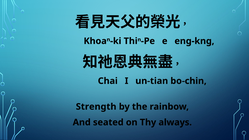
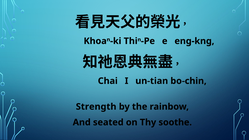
always: always -> soothe
